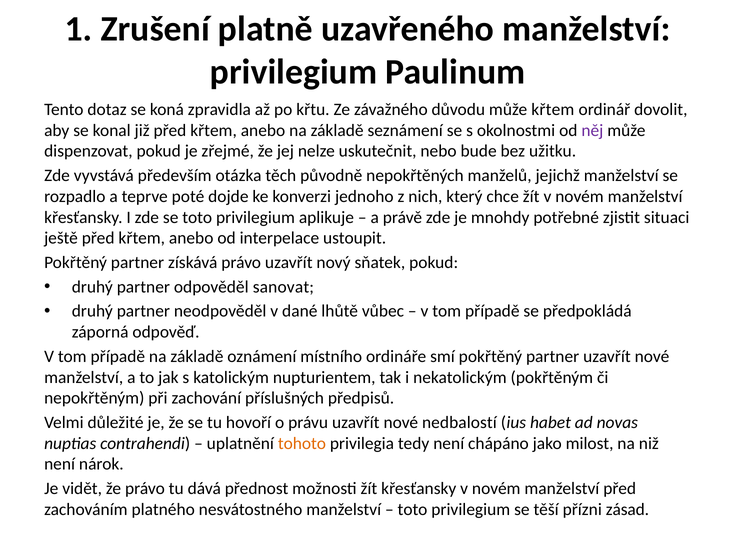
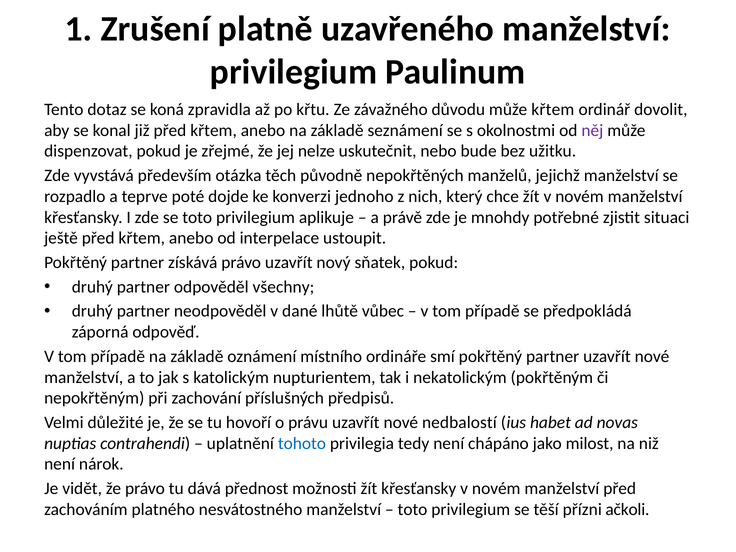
sanovat: sanovat -> všechny
tohoto colour: orange -> blue
zásad: zásad -> ačkoli
